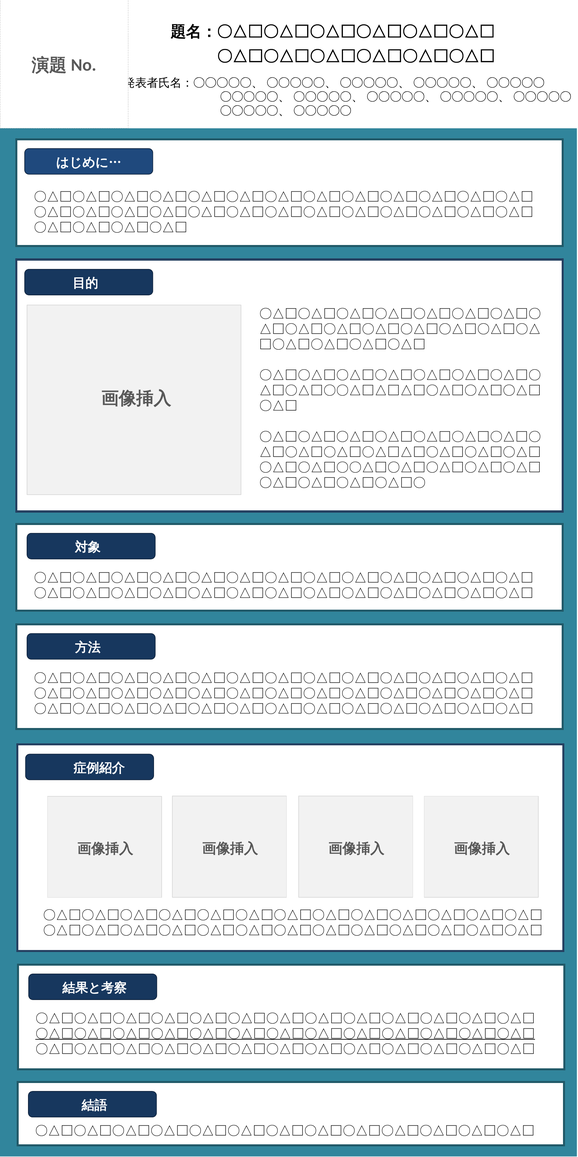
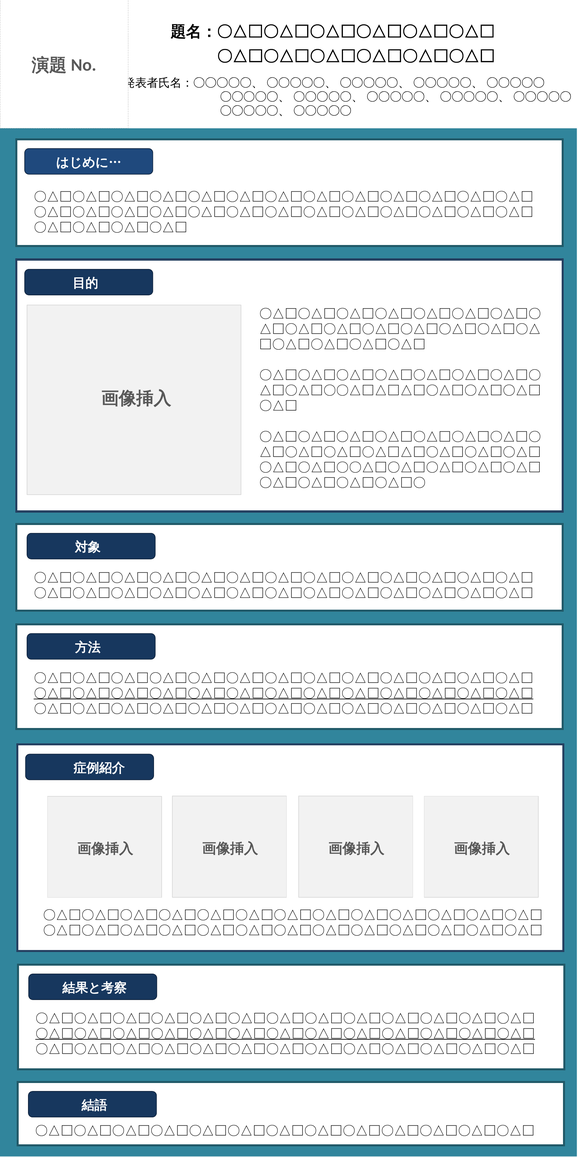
〇△□〇△□〇△□〇△□〇△□〇△□〇△□〇△□〇△□〇△□〇△□〇△□〇△□ at (284, 693) underline: none -> present
